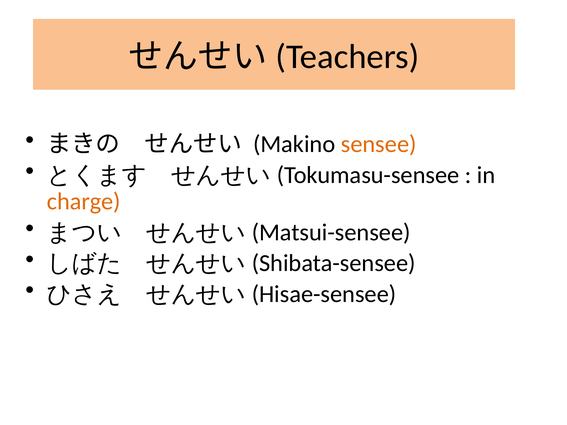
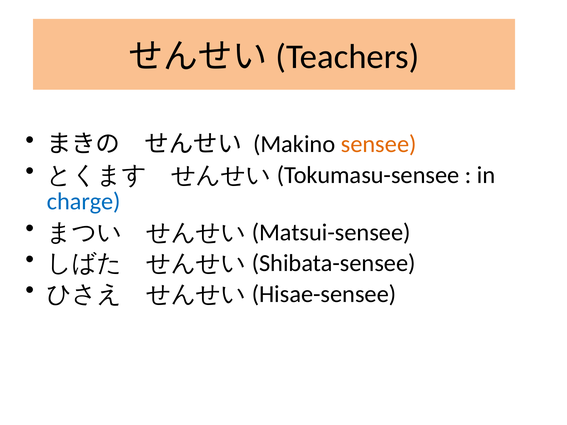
charge colour: orange -> blue
